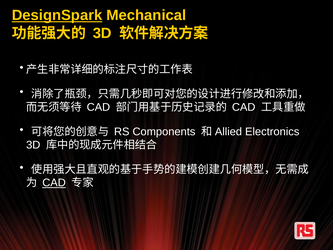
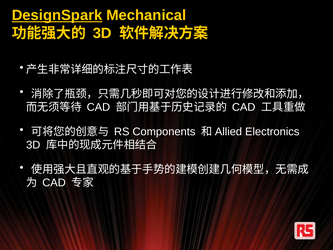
CAD at (54, 183) underline: present -> none
